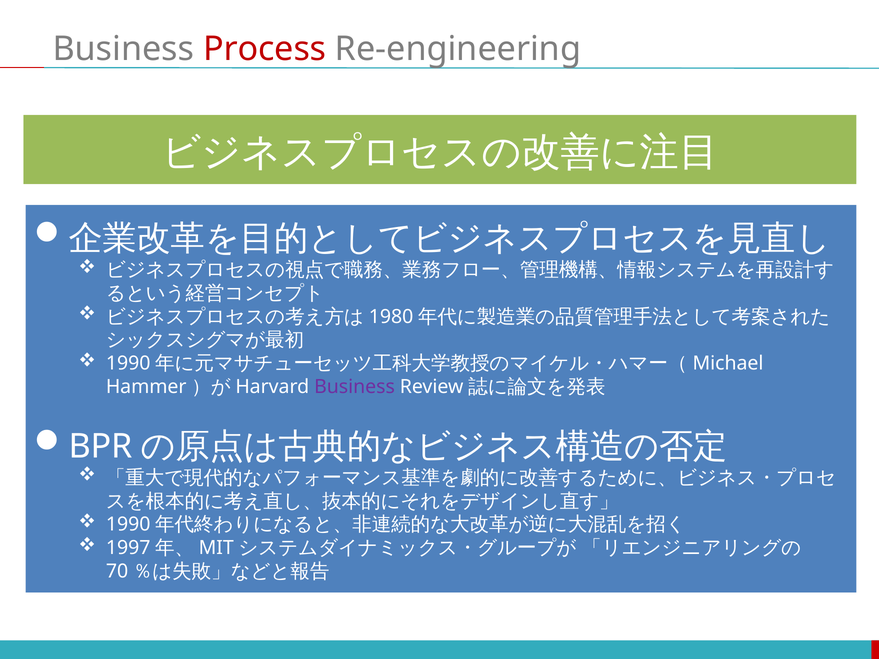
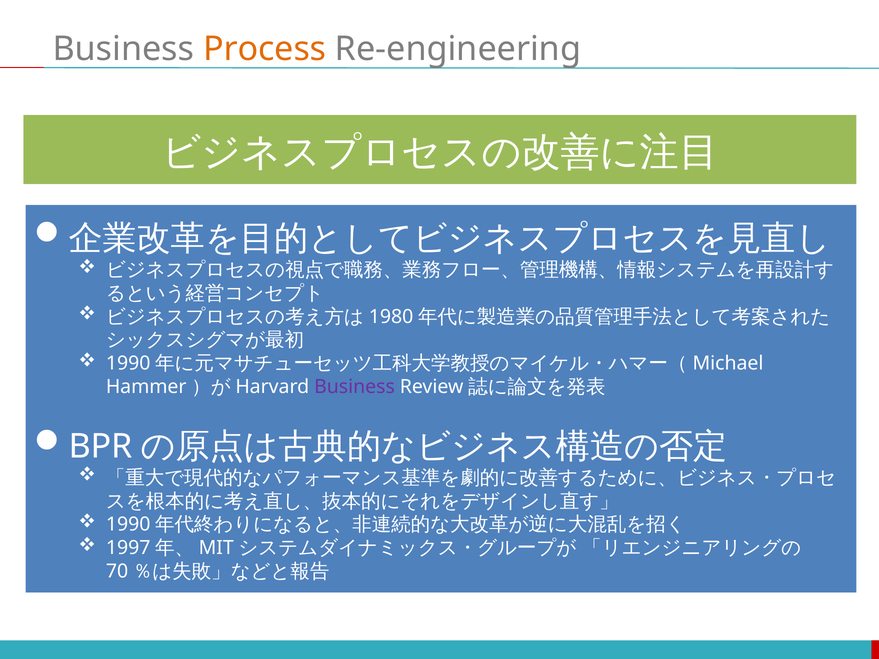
Process colour: red -> orange
